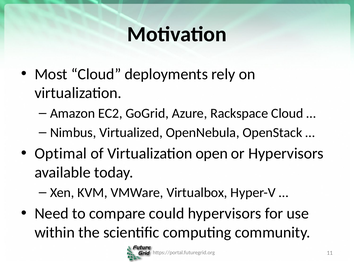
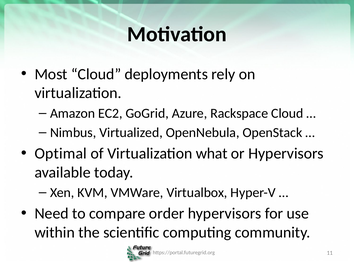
open: open -> what
could: could -> order
